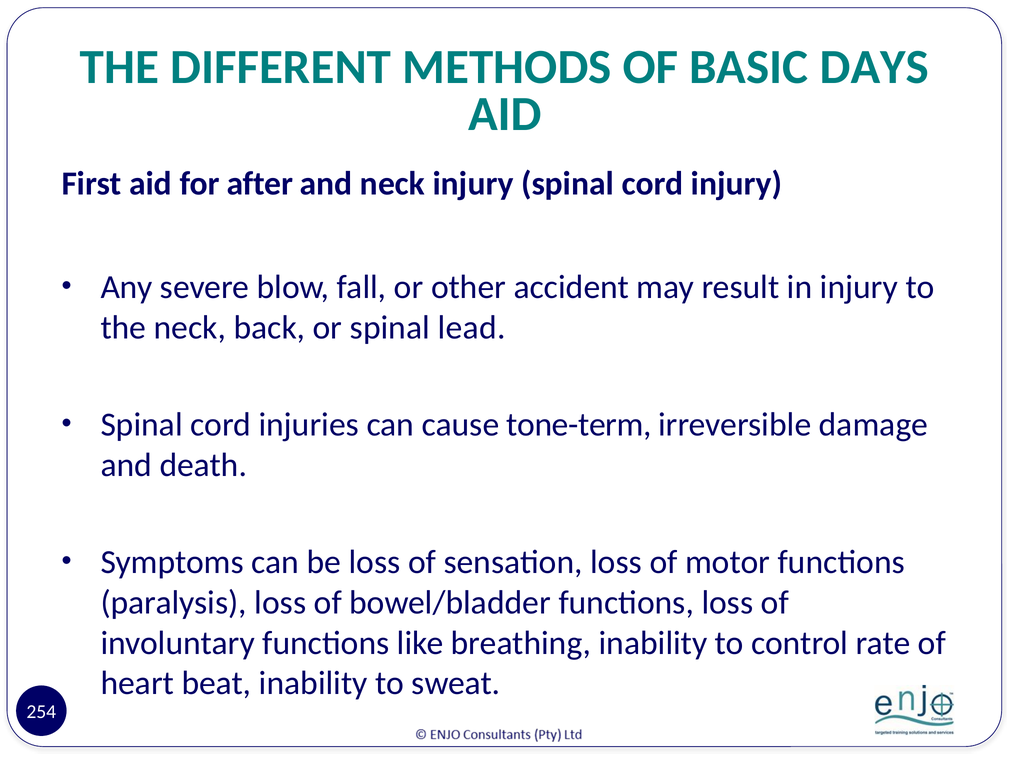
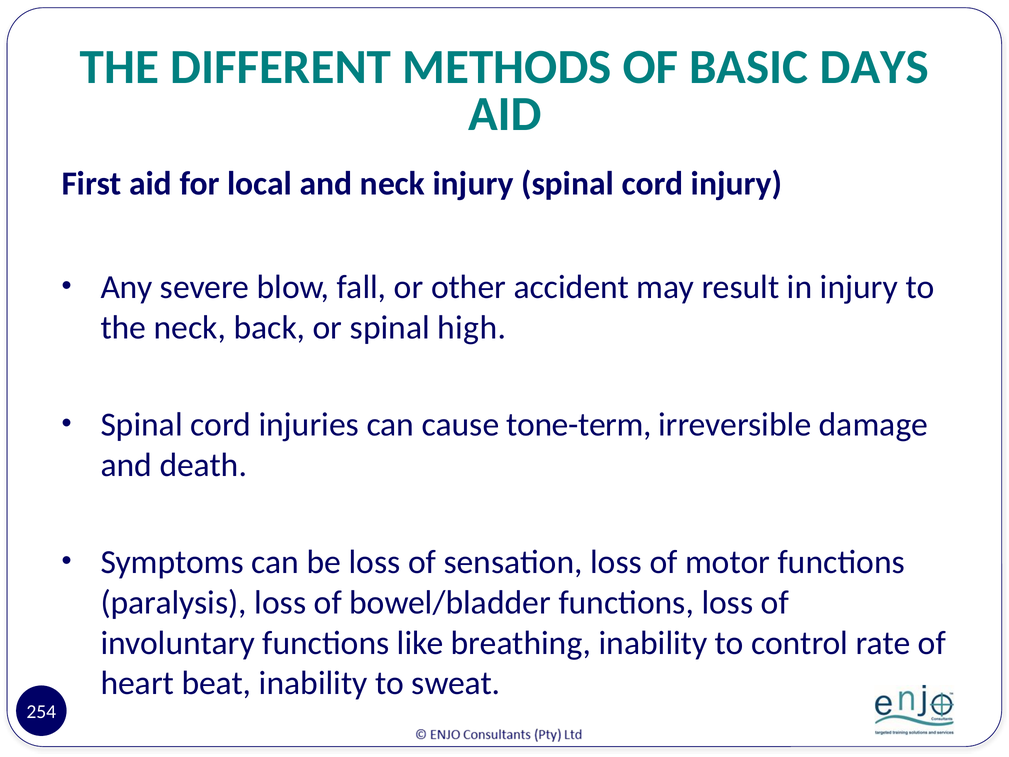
after: after -> local
lead: lead -> high
